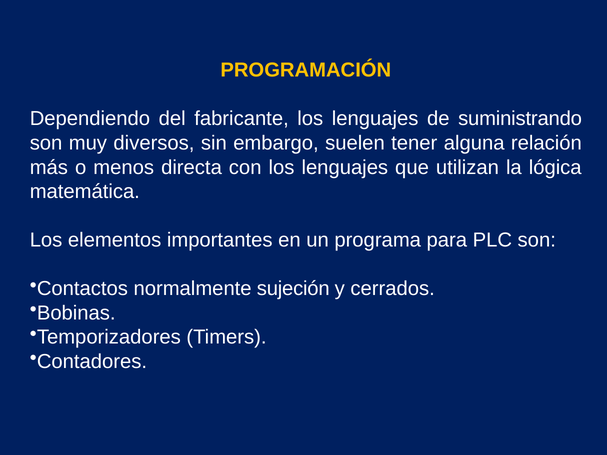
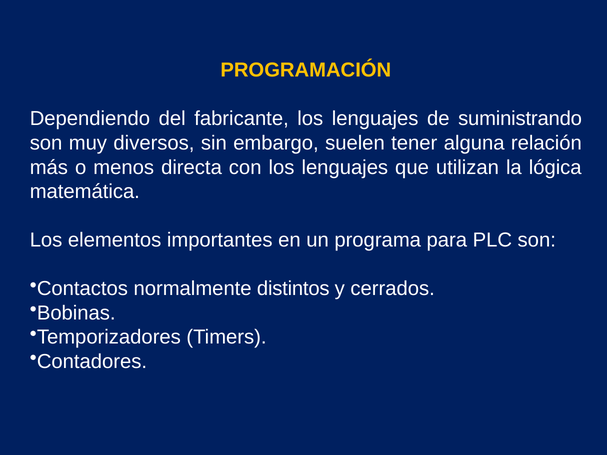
sujeción: sujeción -> distintos
